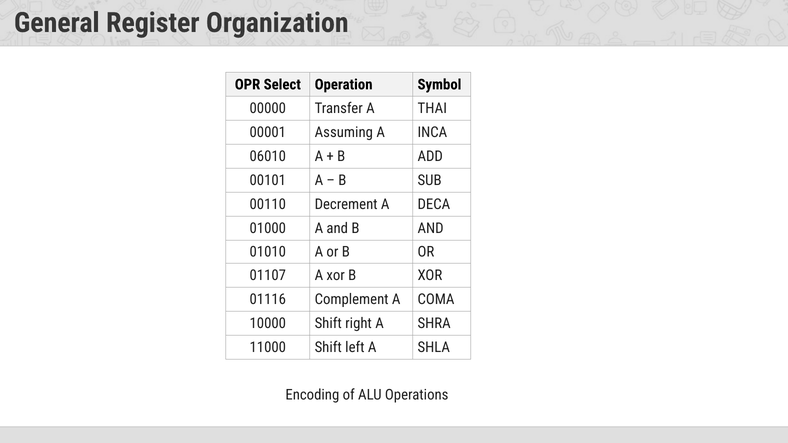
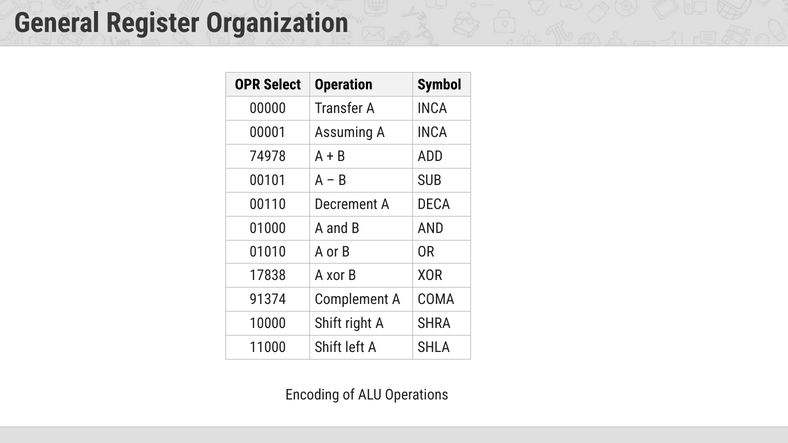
Transfer A THAI: THAI -> INCA
06010: 06010 -> 74978
01107: 01107 -> 17838
01116: 01116 -> 91374
